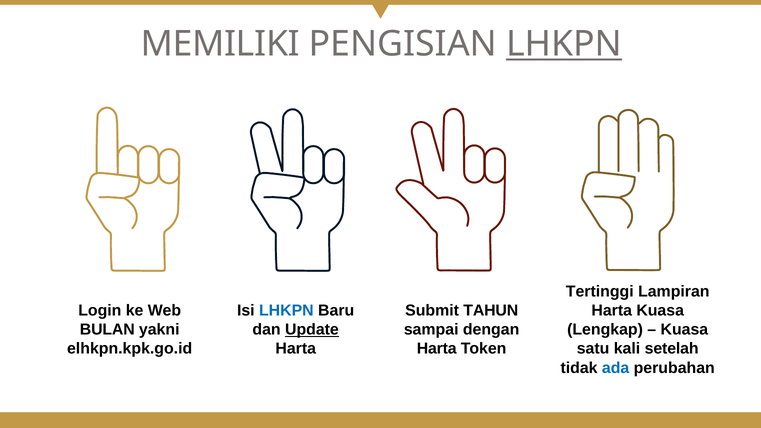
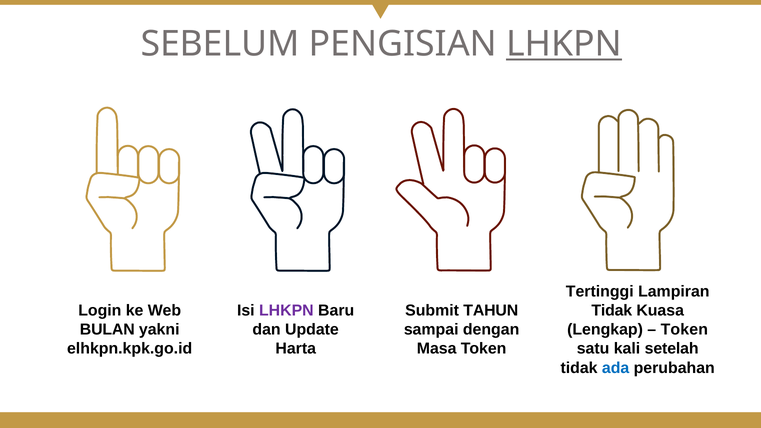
MEMILIKI: MEMILIKI -> SEBELUM
LHKPN at (286, 311) colour: blue -> purple
Harta at (612, 311): Harta -> Tidak
Update underline: present -> none
Kuasa at (684, 330): Kuasa -> Token
Harta at (437, 349): Harta -> Masa
